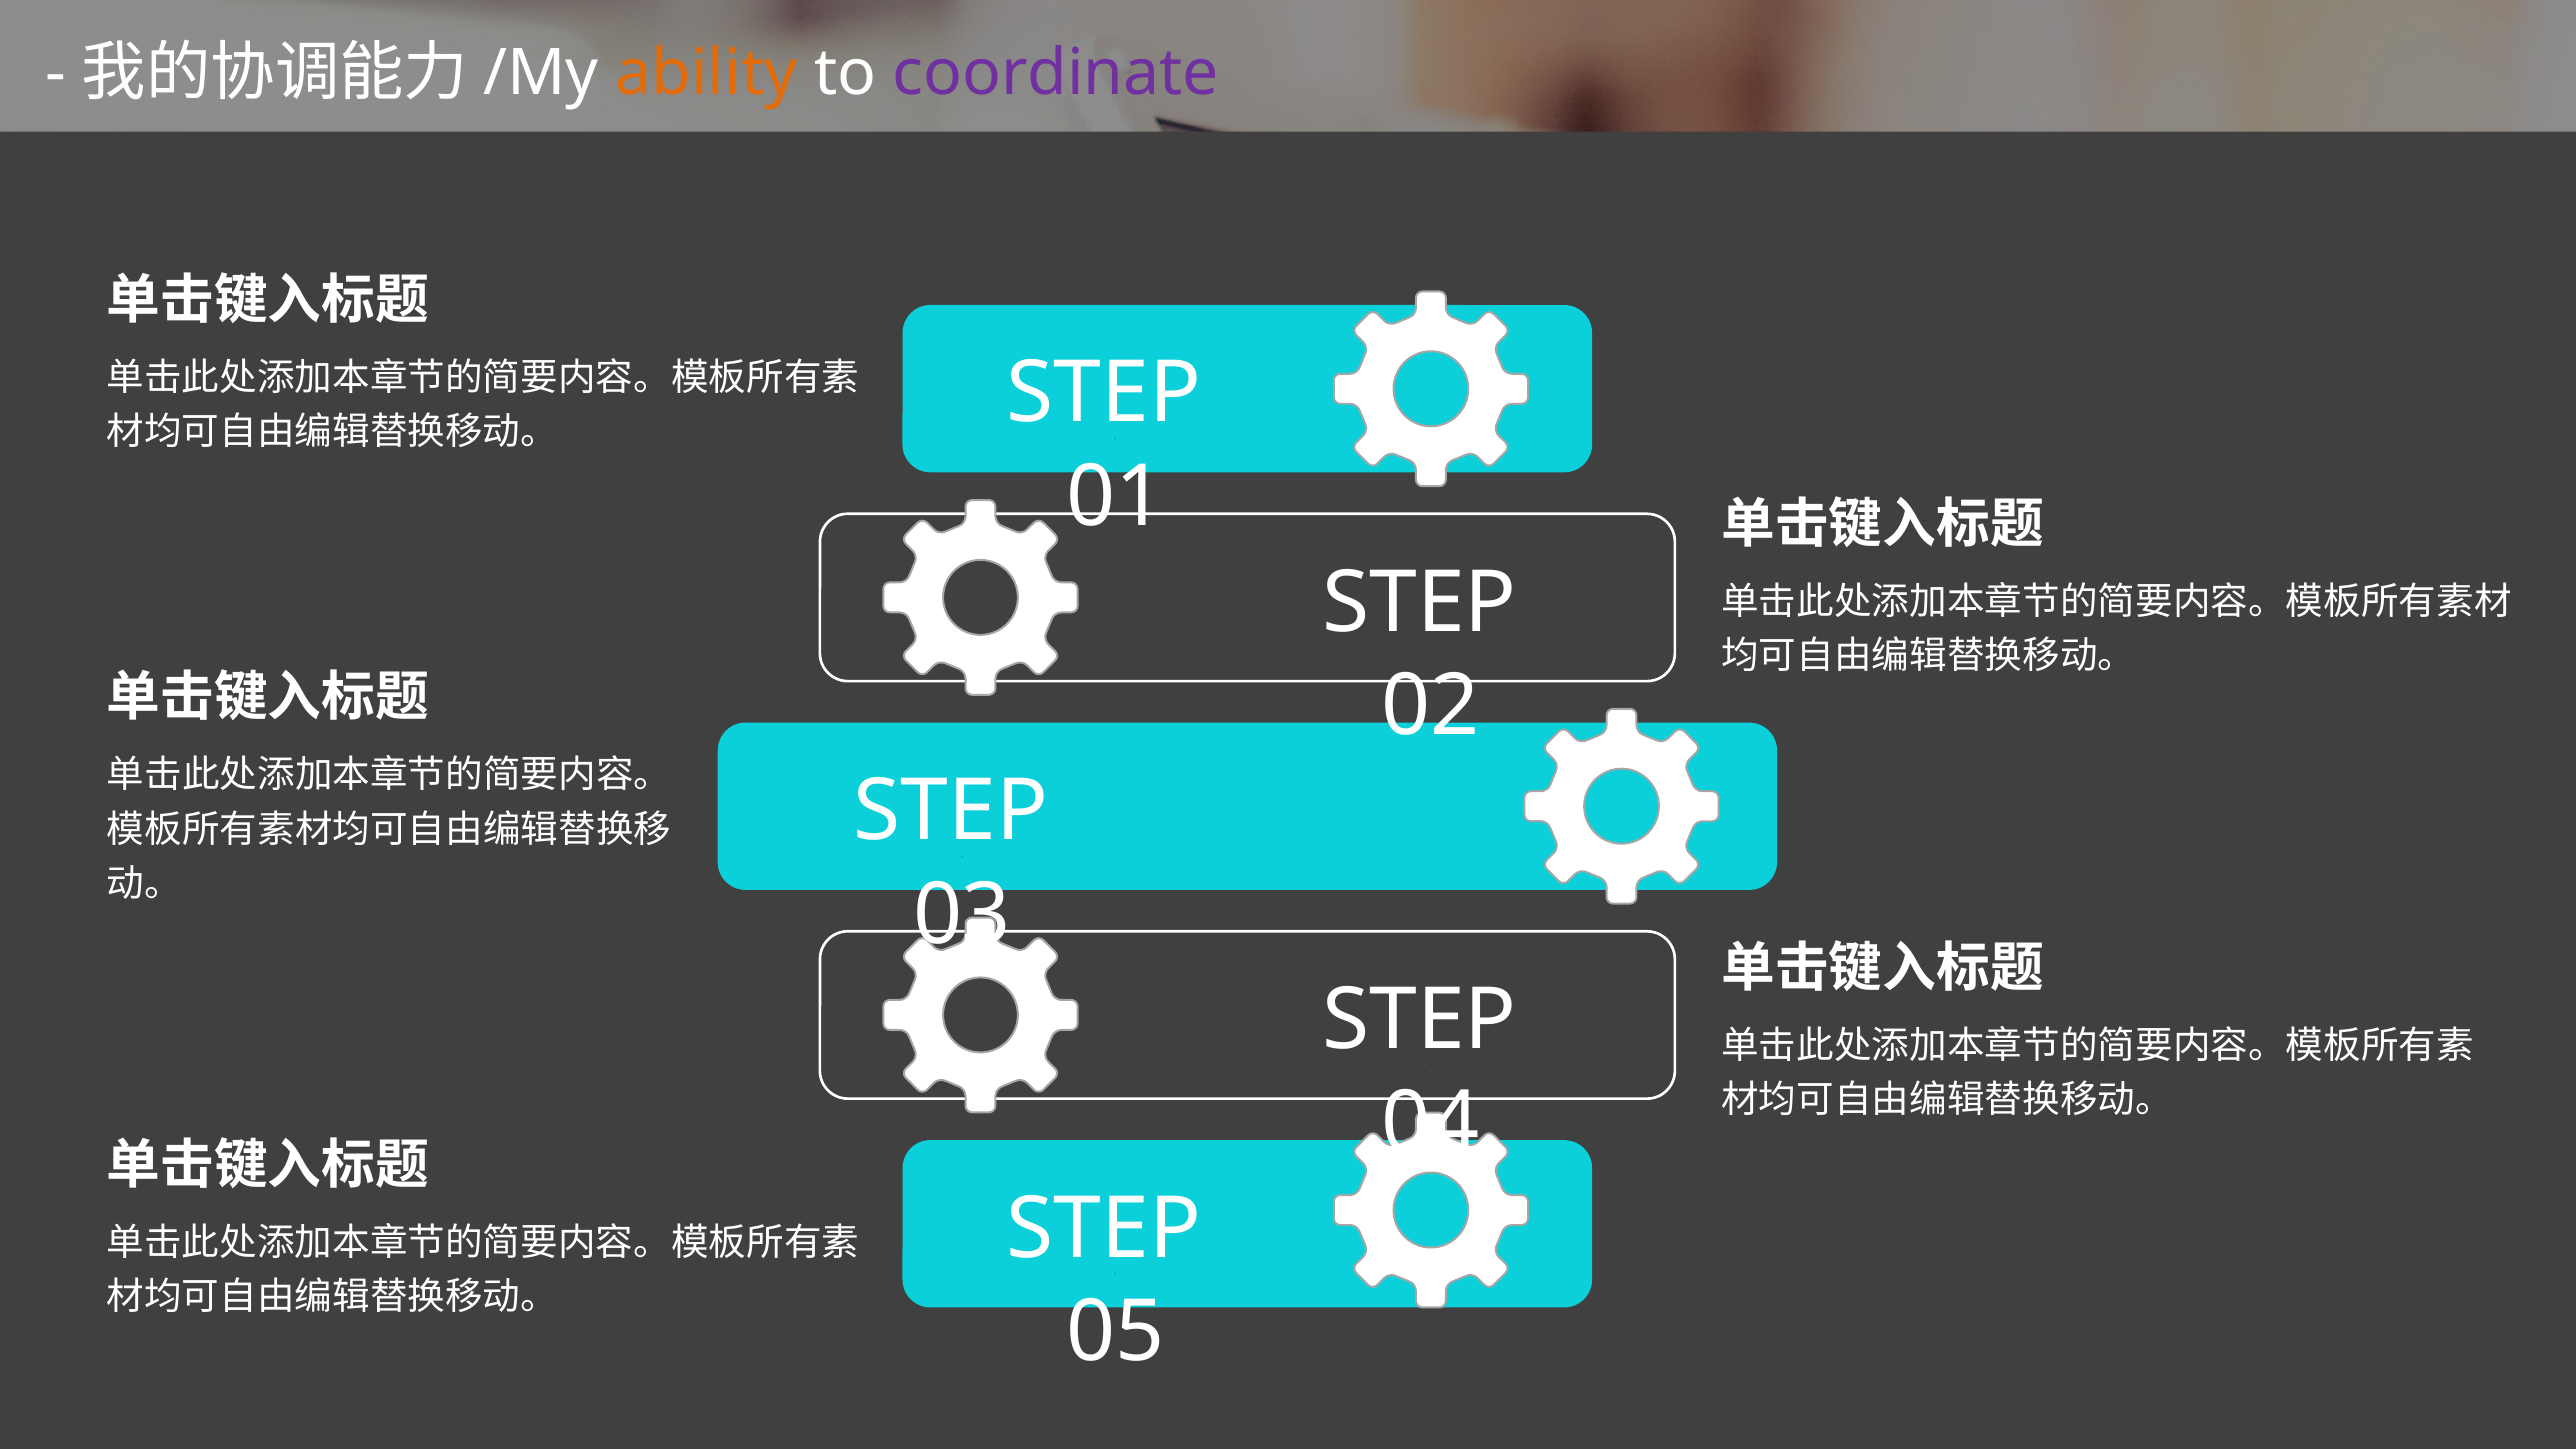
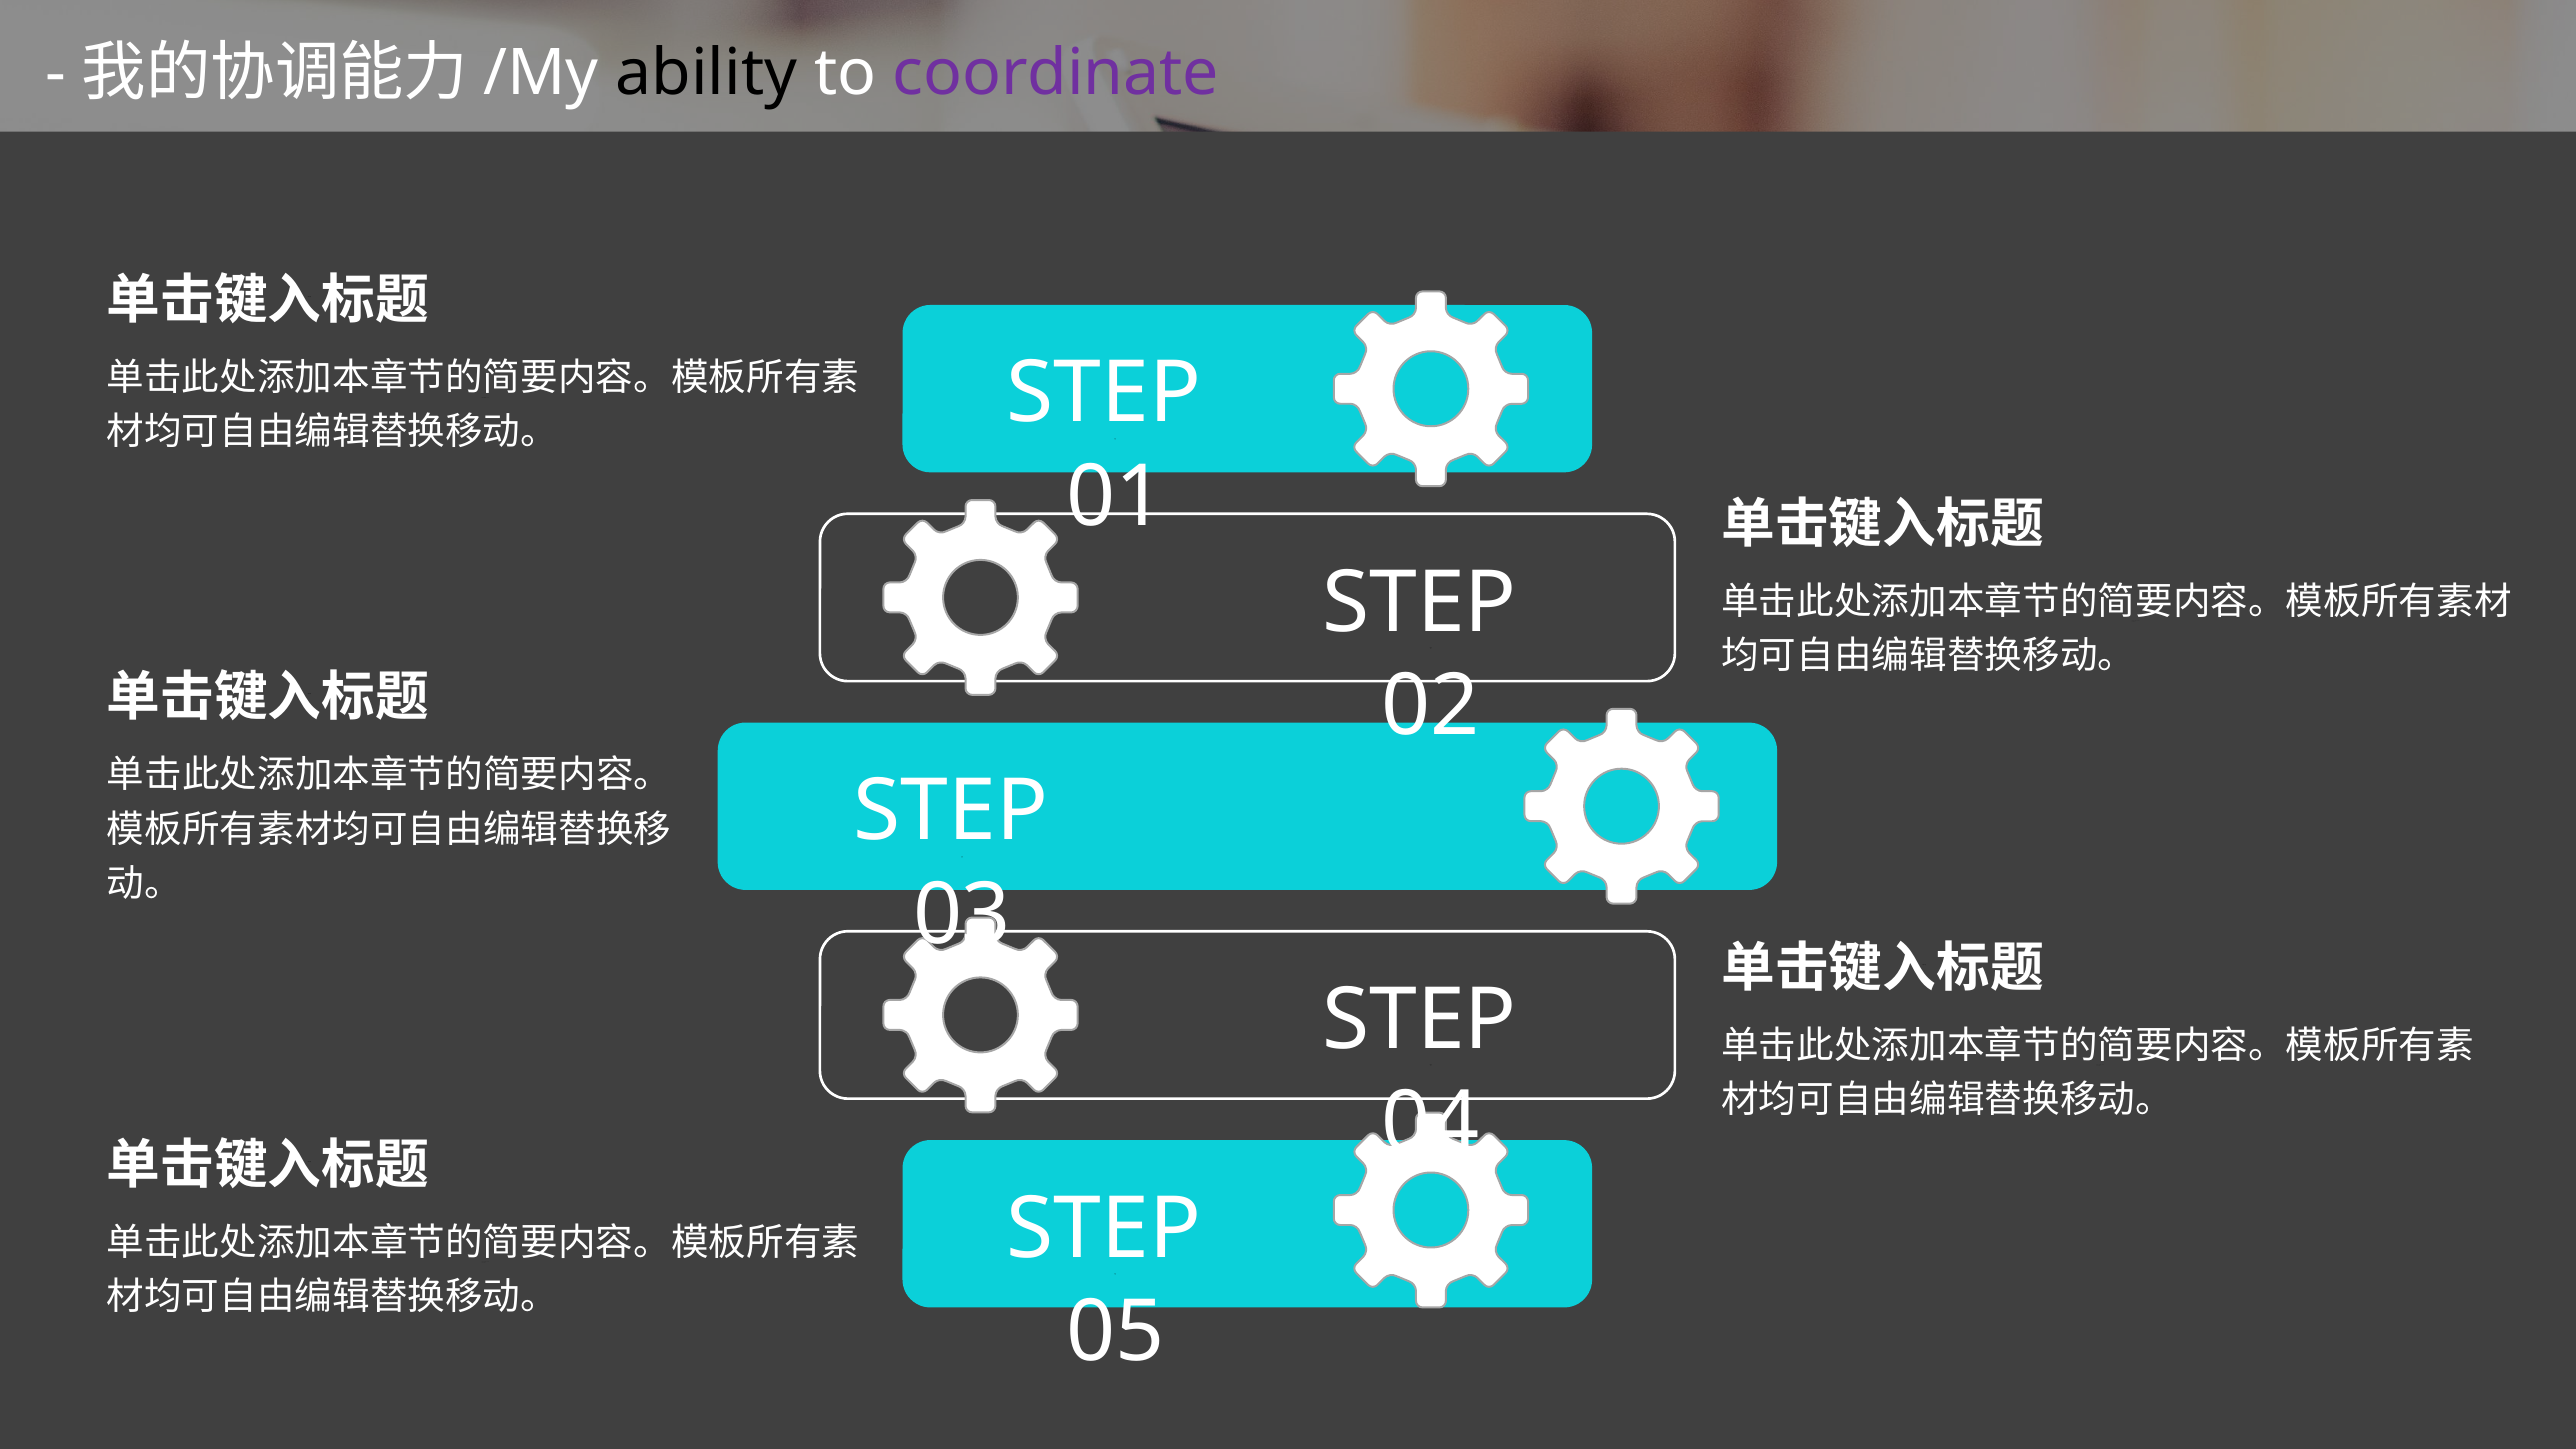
ability colour: orange -> black
